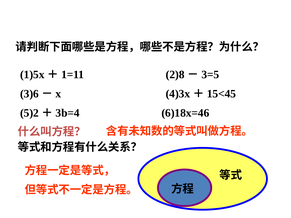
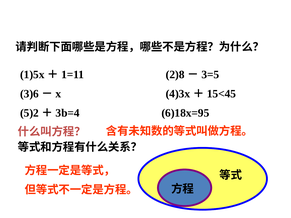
6)18x=46: 6)18x=46 -> 6)18x=95
